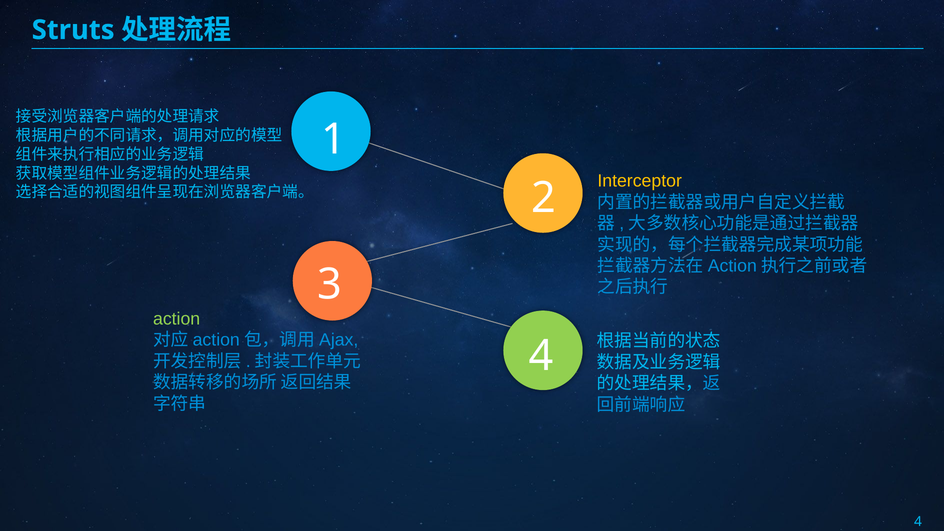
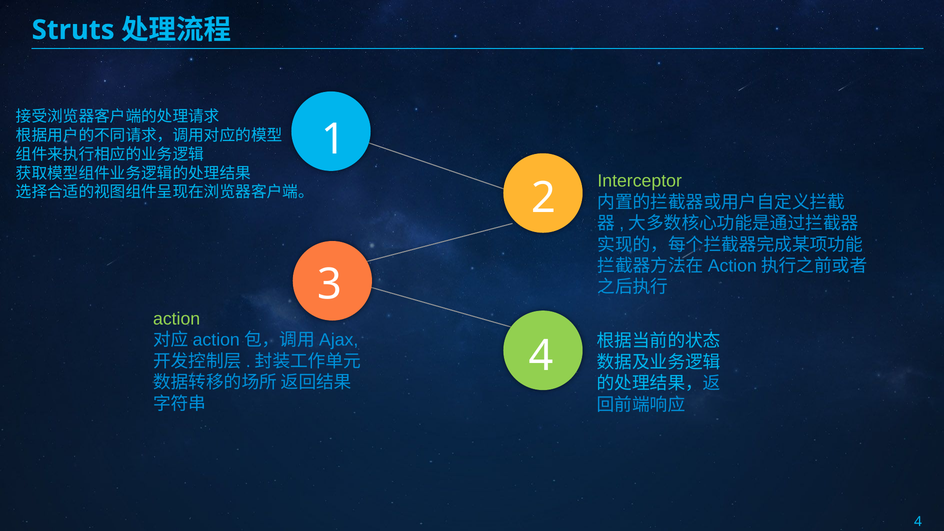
Interceptor colour: yellow -> light green
